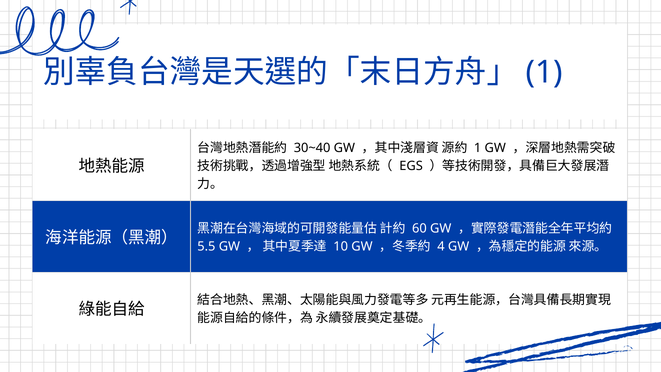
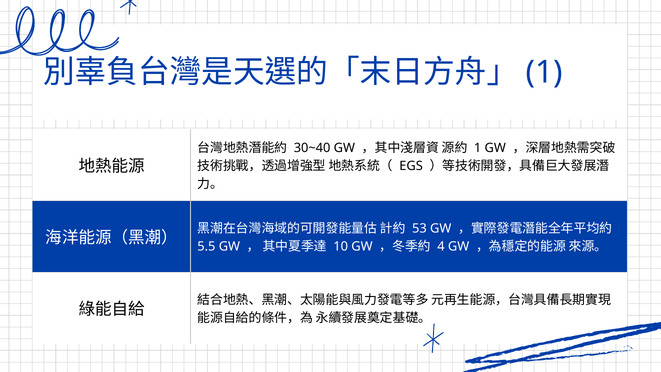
60: 60 -> 53
